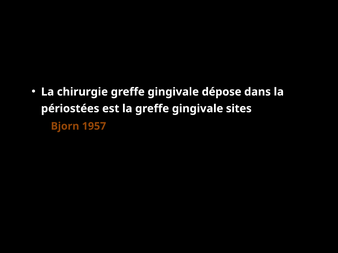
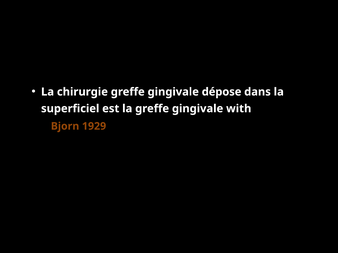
périostées: périostées -> superficiel
sites: sites -> with
1957: 1957 -> 1929
